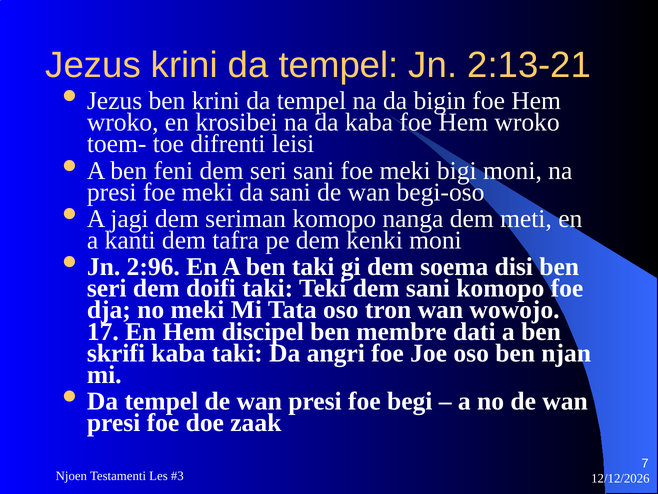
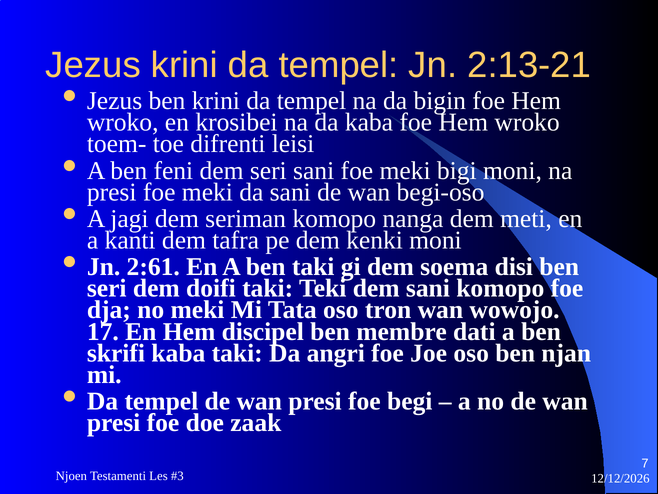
2:96: 2:96 -> 2:61
